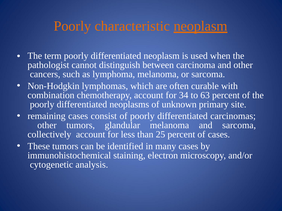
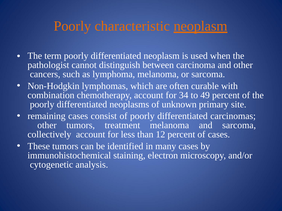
63: 63 -> 49
glandular: glandular -> treatment
25: 25 -> 12
